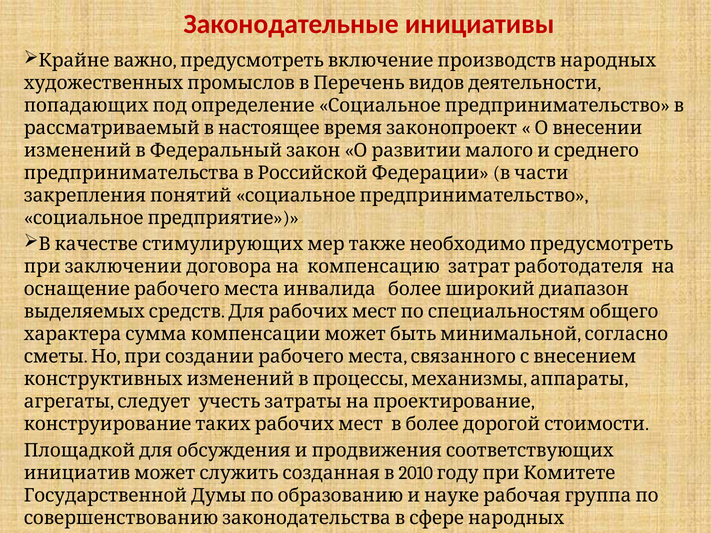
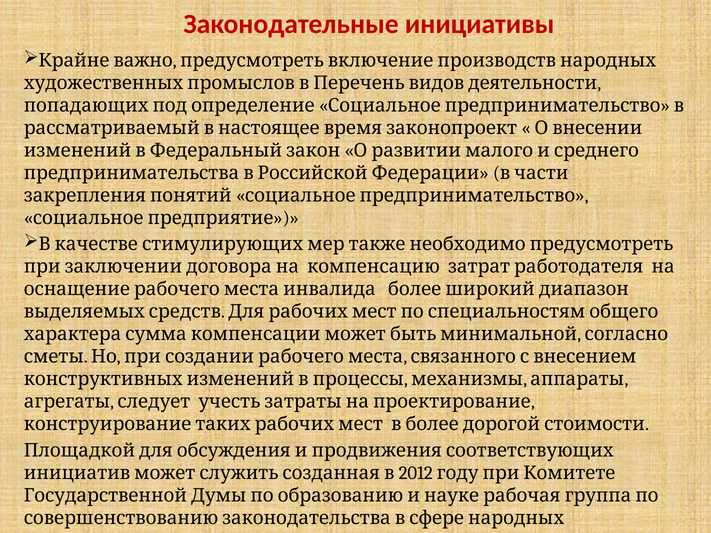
2010: 2010 -> 2012
